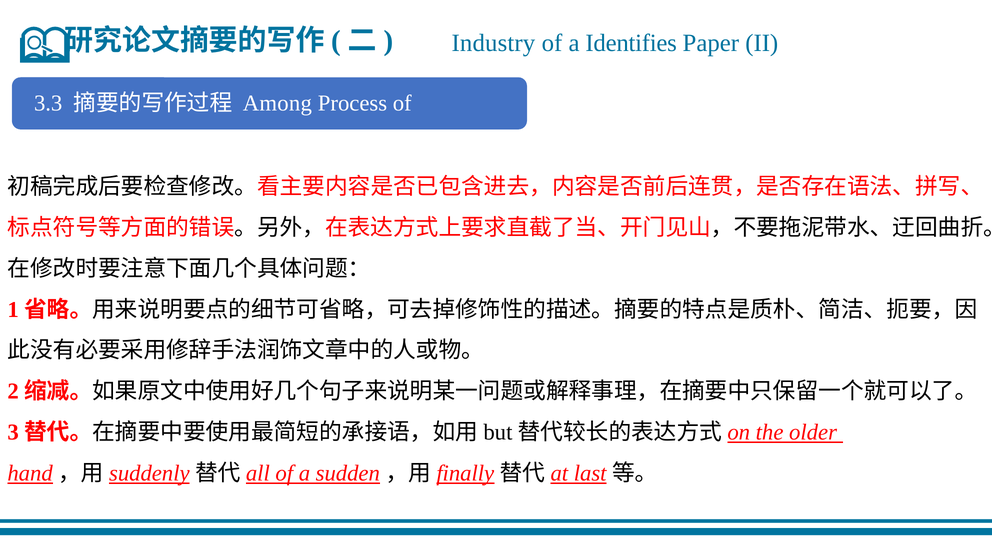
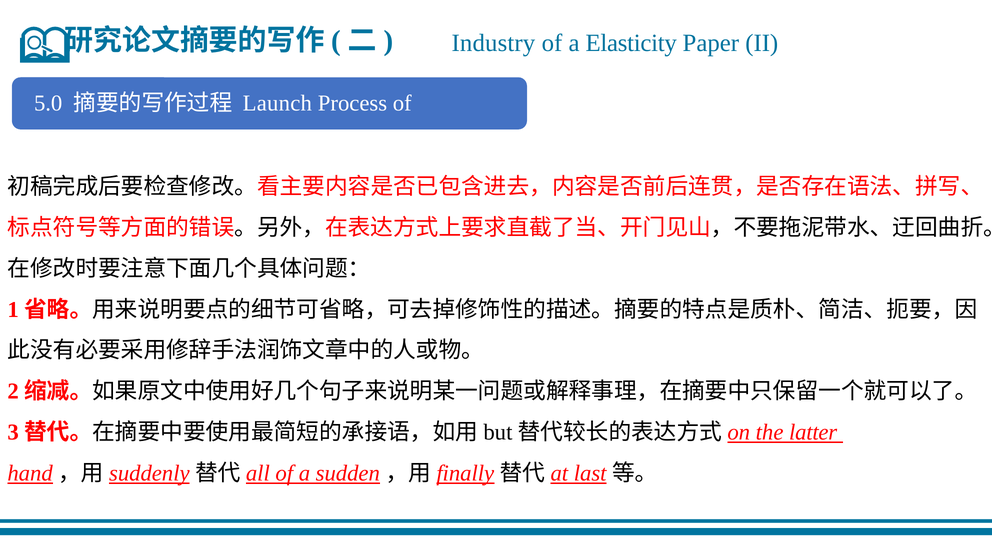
Identifies: Identifies -> Elasticity
3.3: 3.3 -> 5.0
Among: Among -> Launch
older: older -> latter
